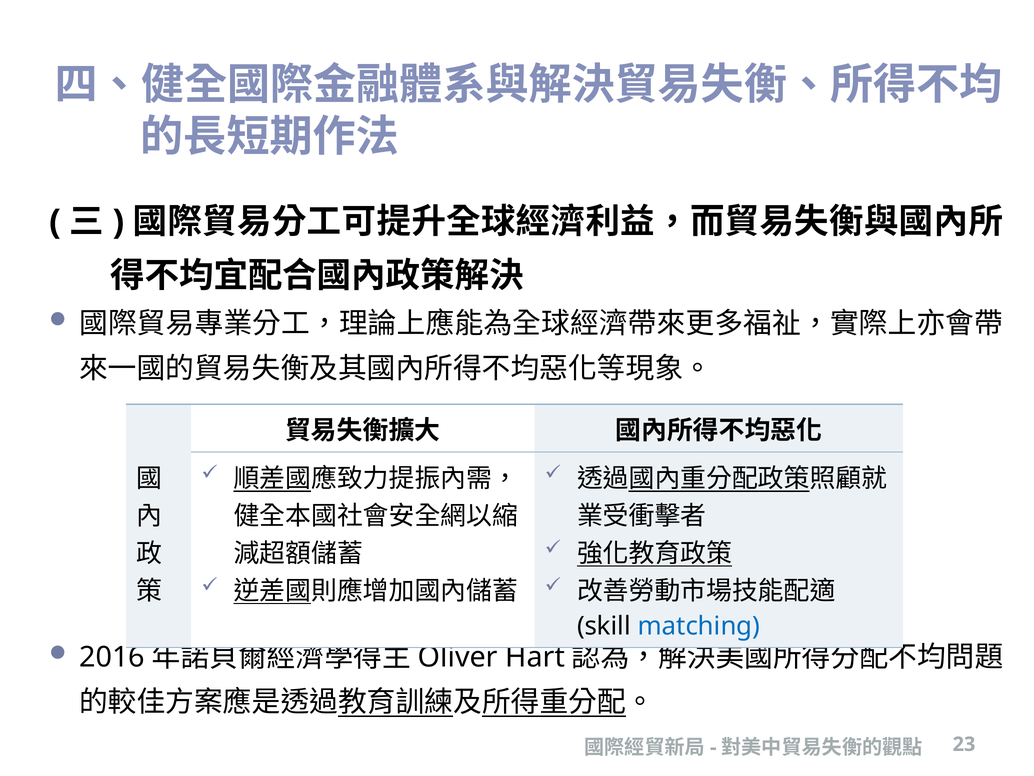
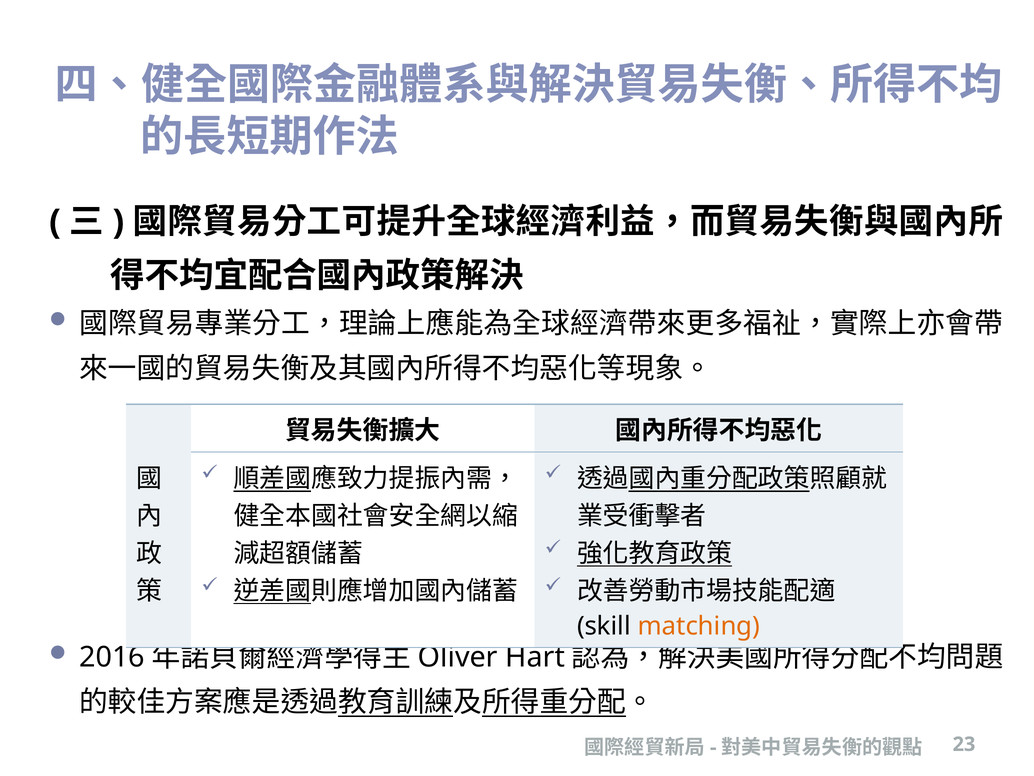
matching colour: blue -> orange
